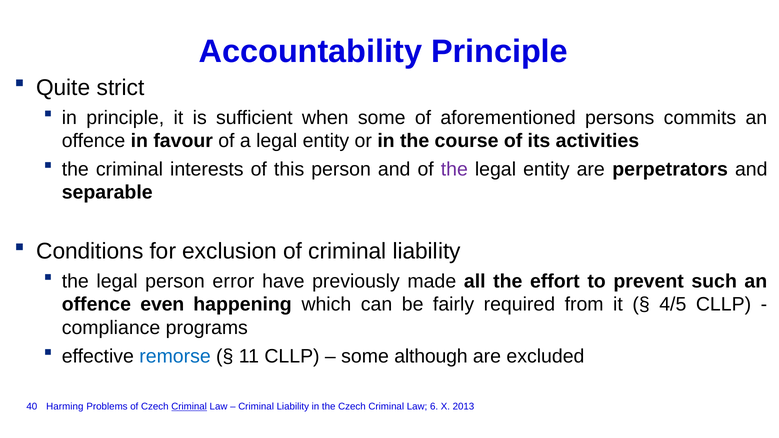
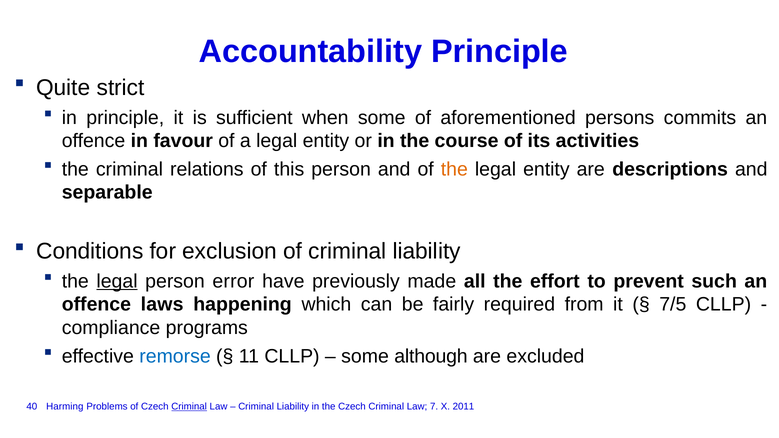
interests: interests -> relations
the at (454, 169) colour: purple -> orange
perpetrators: perpetrators -> descriptions
legal at (117, 281) underline: none -> present
even: even -> laws
4/5: 4/5 -> 7/5
6: 6 -> 7
2013: 2013 -> 2011
